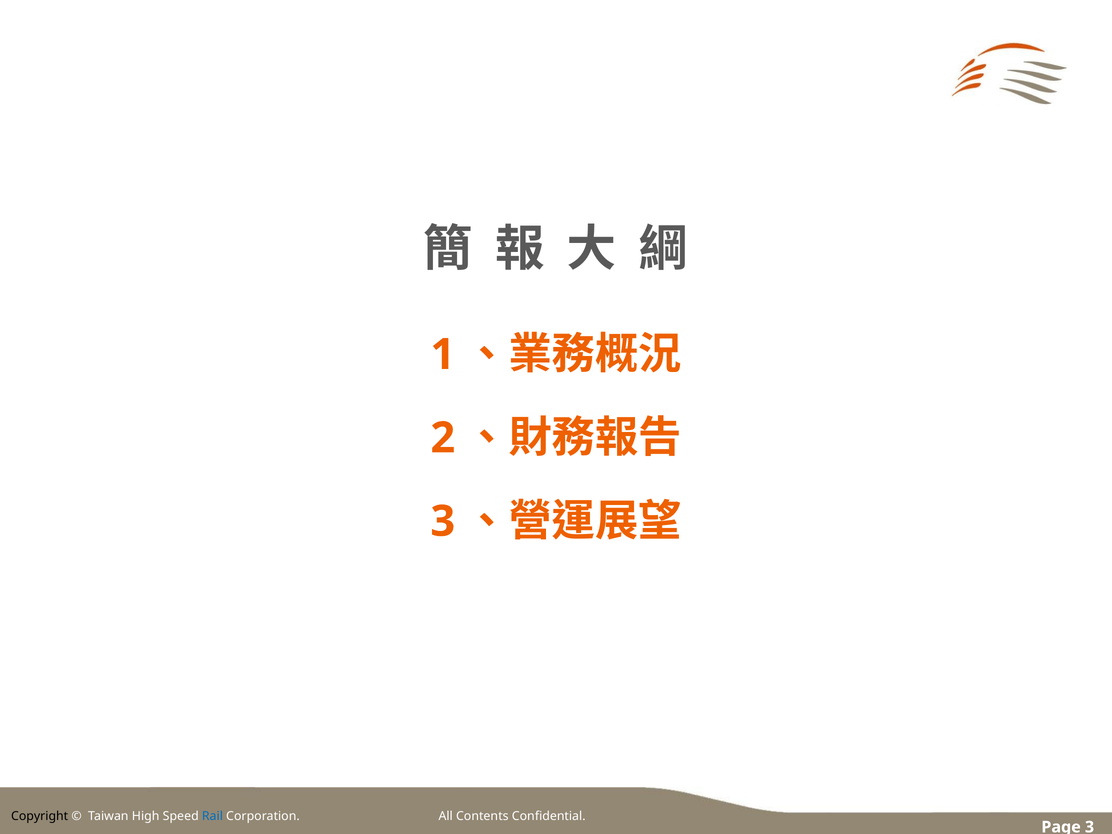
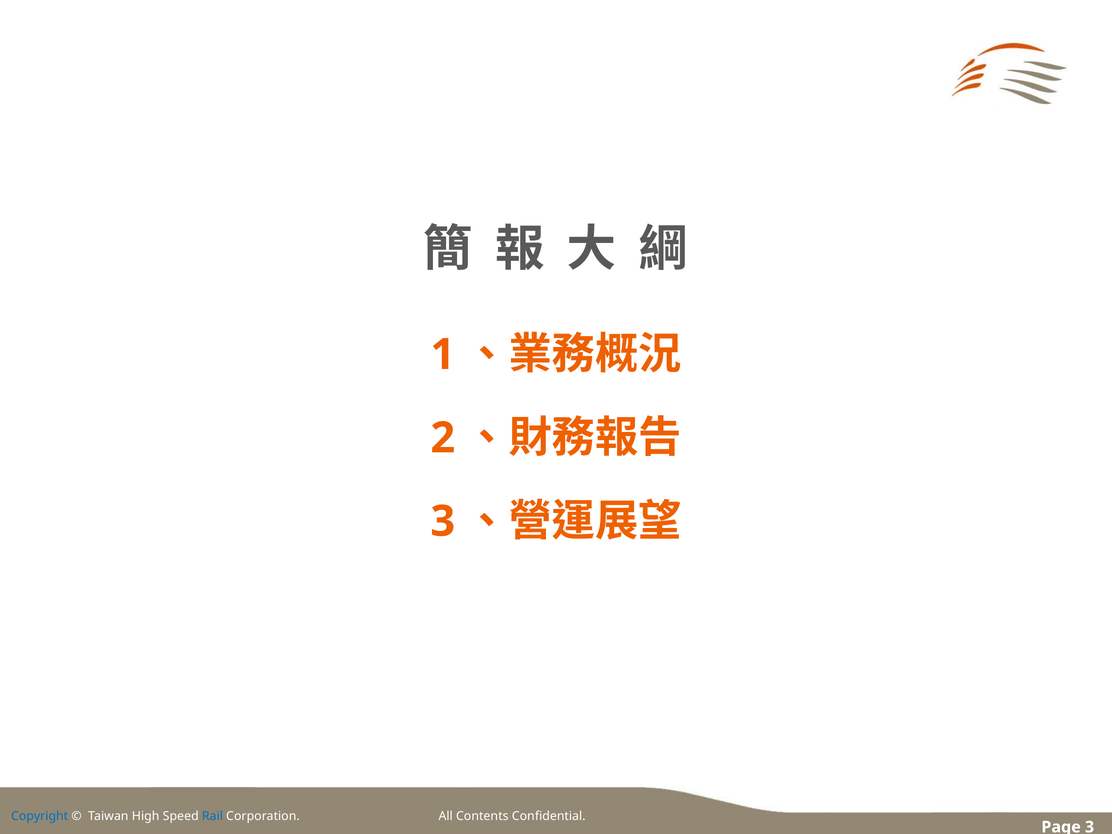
Copyright colour: black -> blue
